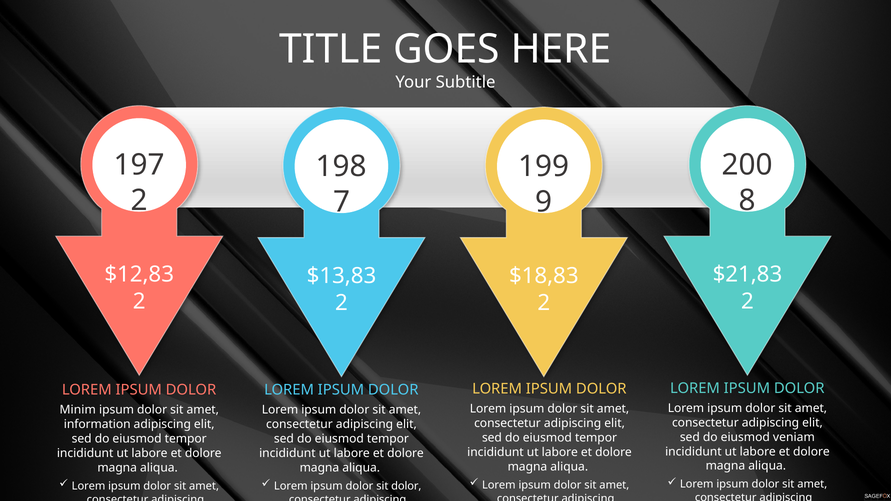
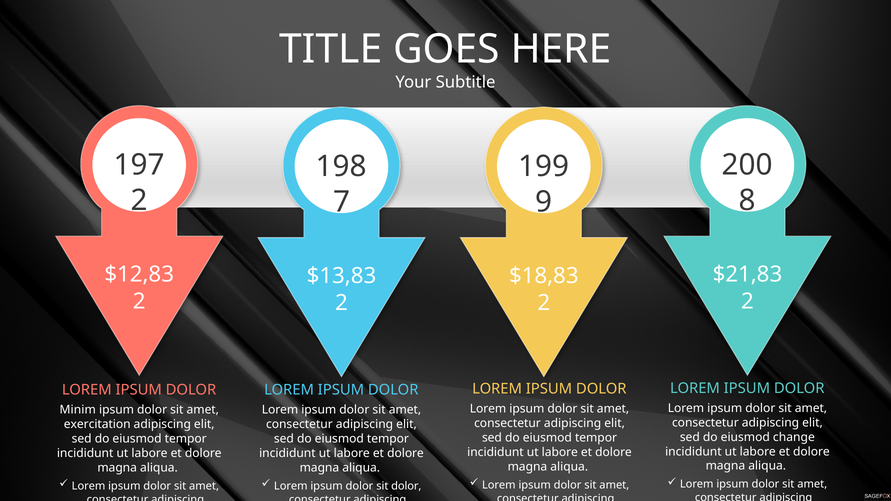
information: information -> exercitation
veniam: veniam -> change
